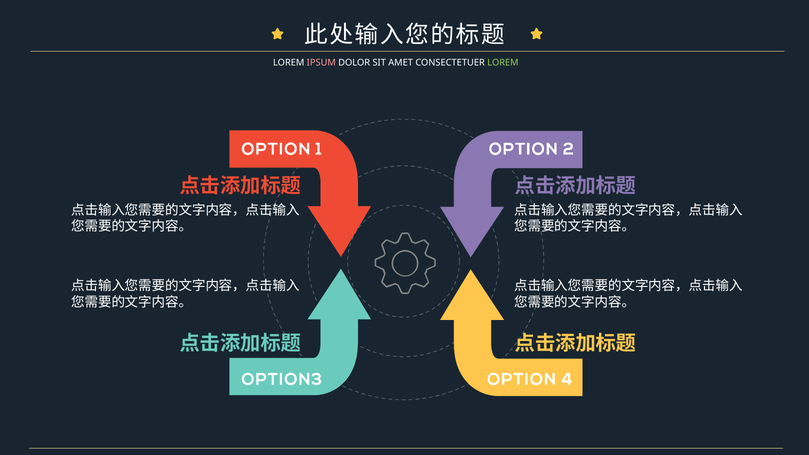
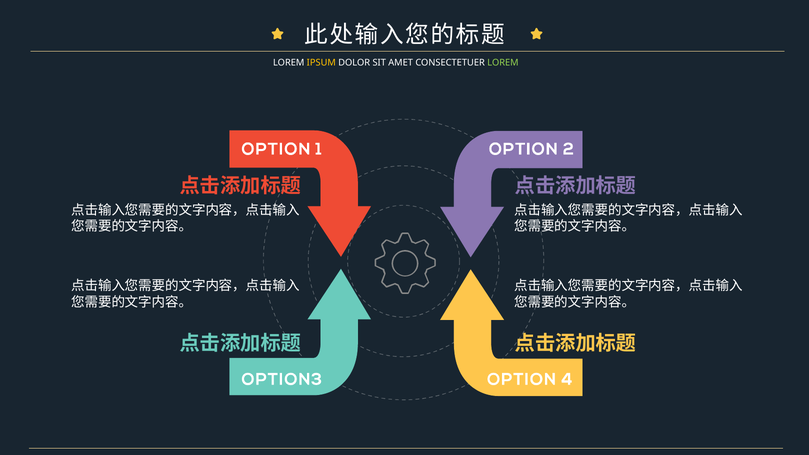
IPSUM colour: pink -> yellow
